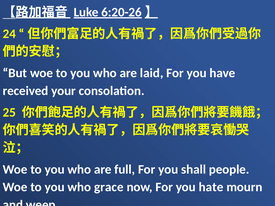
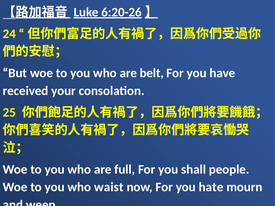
laid: laid -> belt
grace: grace -> waist
